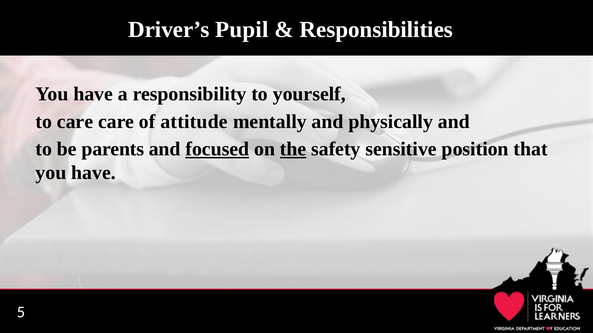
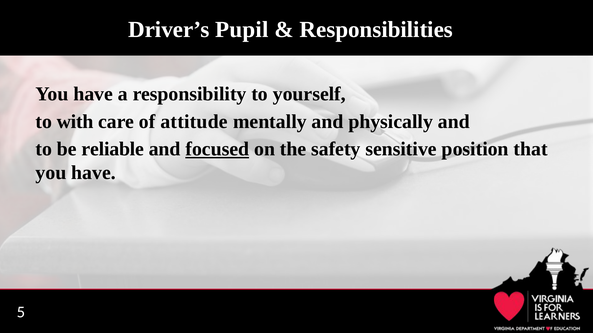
to care: care -> with
parents: parents -> reliable
the underline: present -> none
